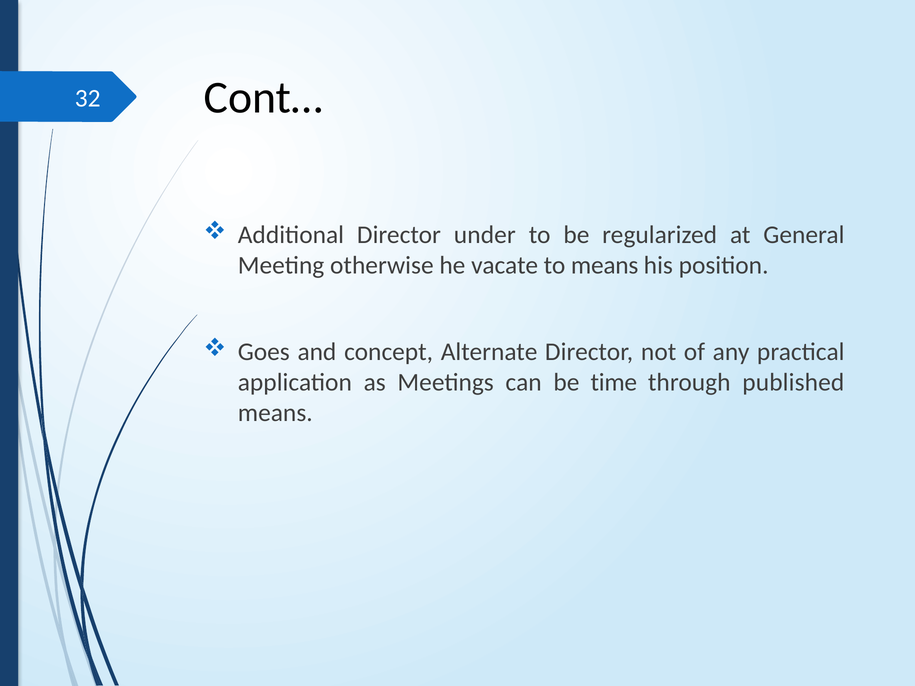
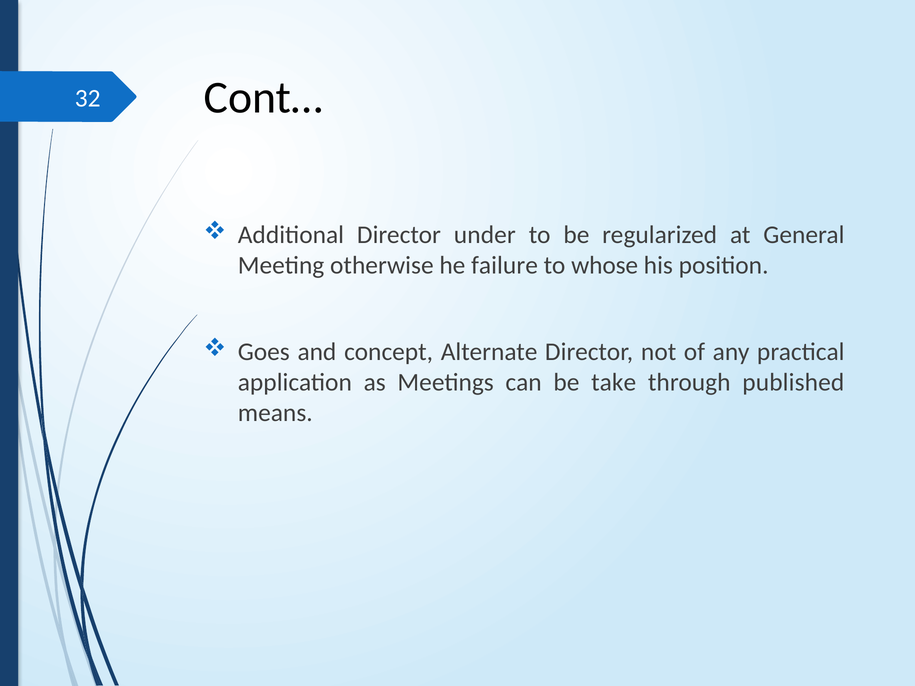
vacate: vacate -> failure
to means: means -> whose
time: time -> take
